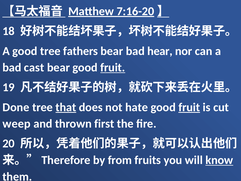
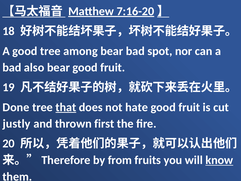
fathers: fathers -> among
hear: hear -> spot
cast: cast -> also
fruit at (113, 67) underline: present -> none
fruit at (189, 107) underline: present -> none
weep: weep -> justly
